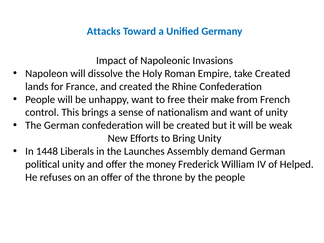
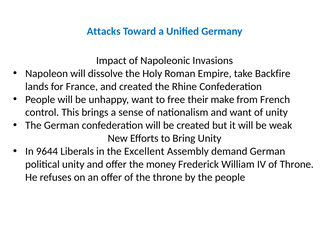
take Created: Created -> Backfire
1448: 1448 -> 9644
Launches: Launches -> Excellent
of Helped: Helped -> Throne
